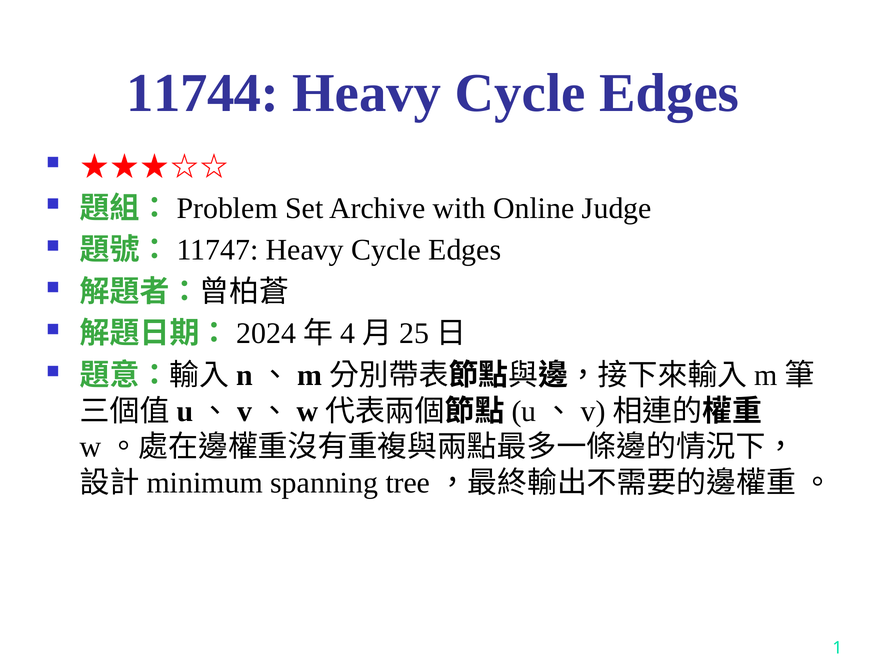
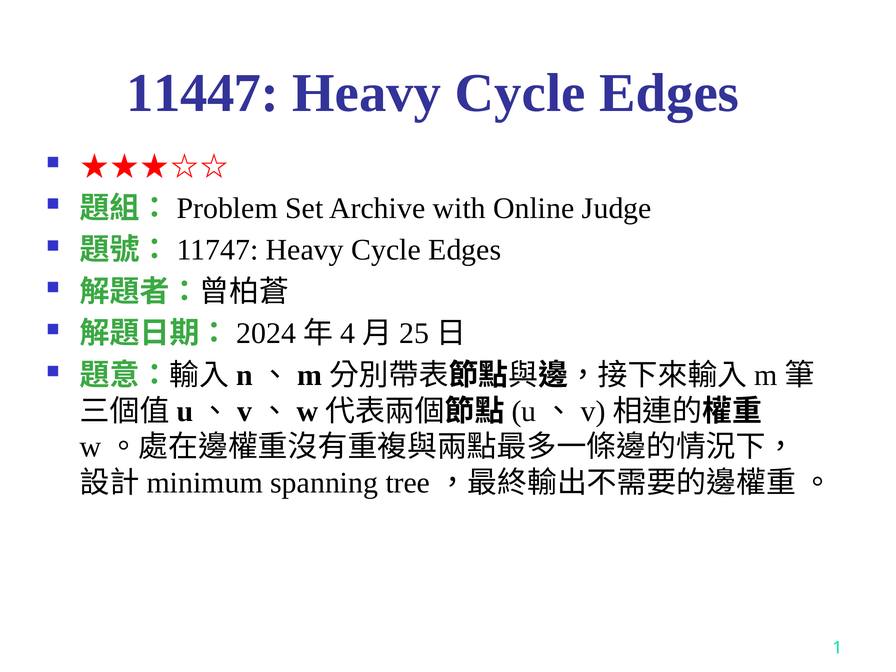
11744: 11744 -> 11447
